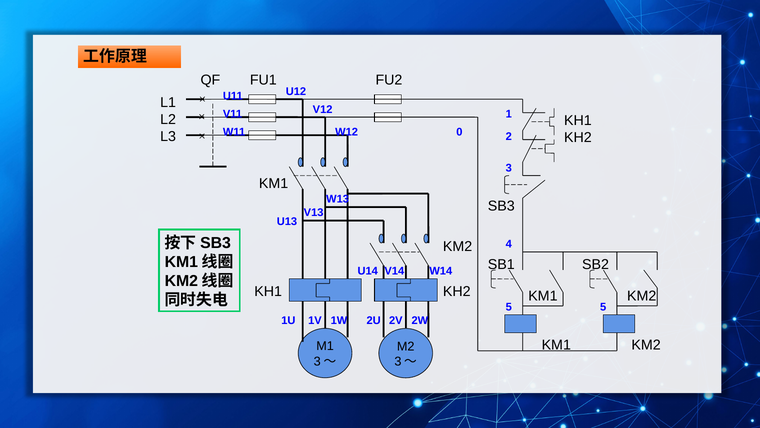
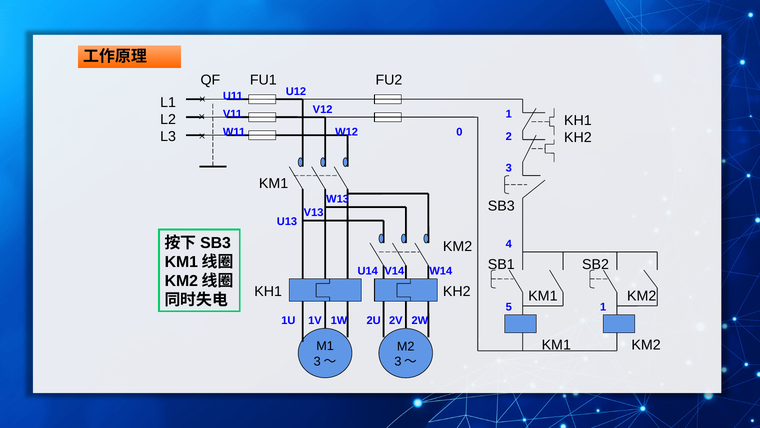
5 5: 5 -> 1
